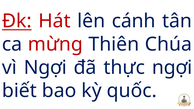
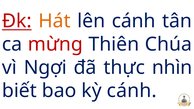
Hát colour: red -> orange
thực ngợi: ngợi -> nhìn
kỳ quốc: quốc -> cánh
